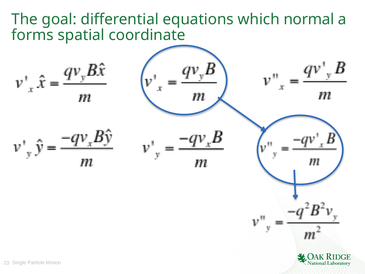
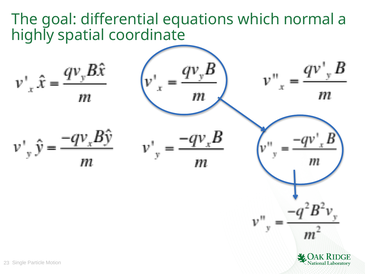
forms: forms -> highly
